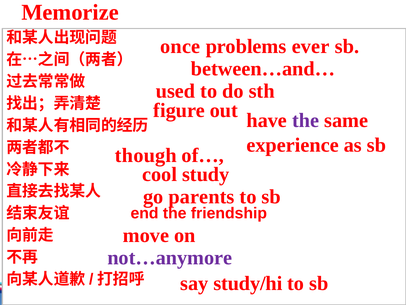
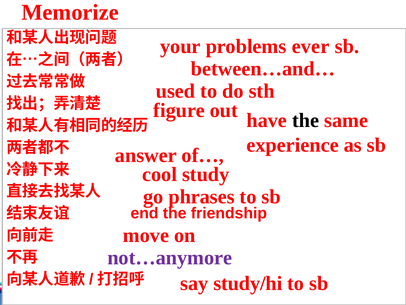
once: once -> your
the at (306, 120) colour: purple -> black
though: though -> answer
parents: parents -> phrases
